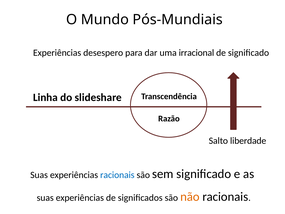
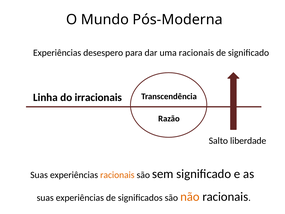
Pós-Mundiais: Pós-Mundiais -> Pós-Moderna
uma irracional: irracional -> racionais
slideshare: slideshare -> irracionais
racionais at (117, 175) colour: blue -> orange
